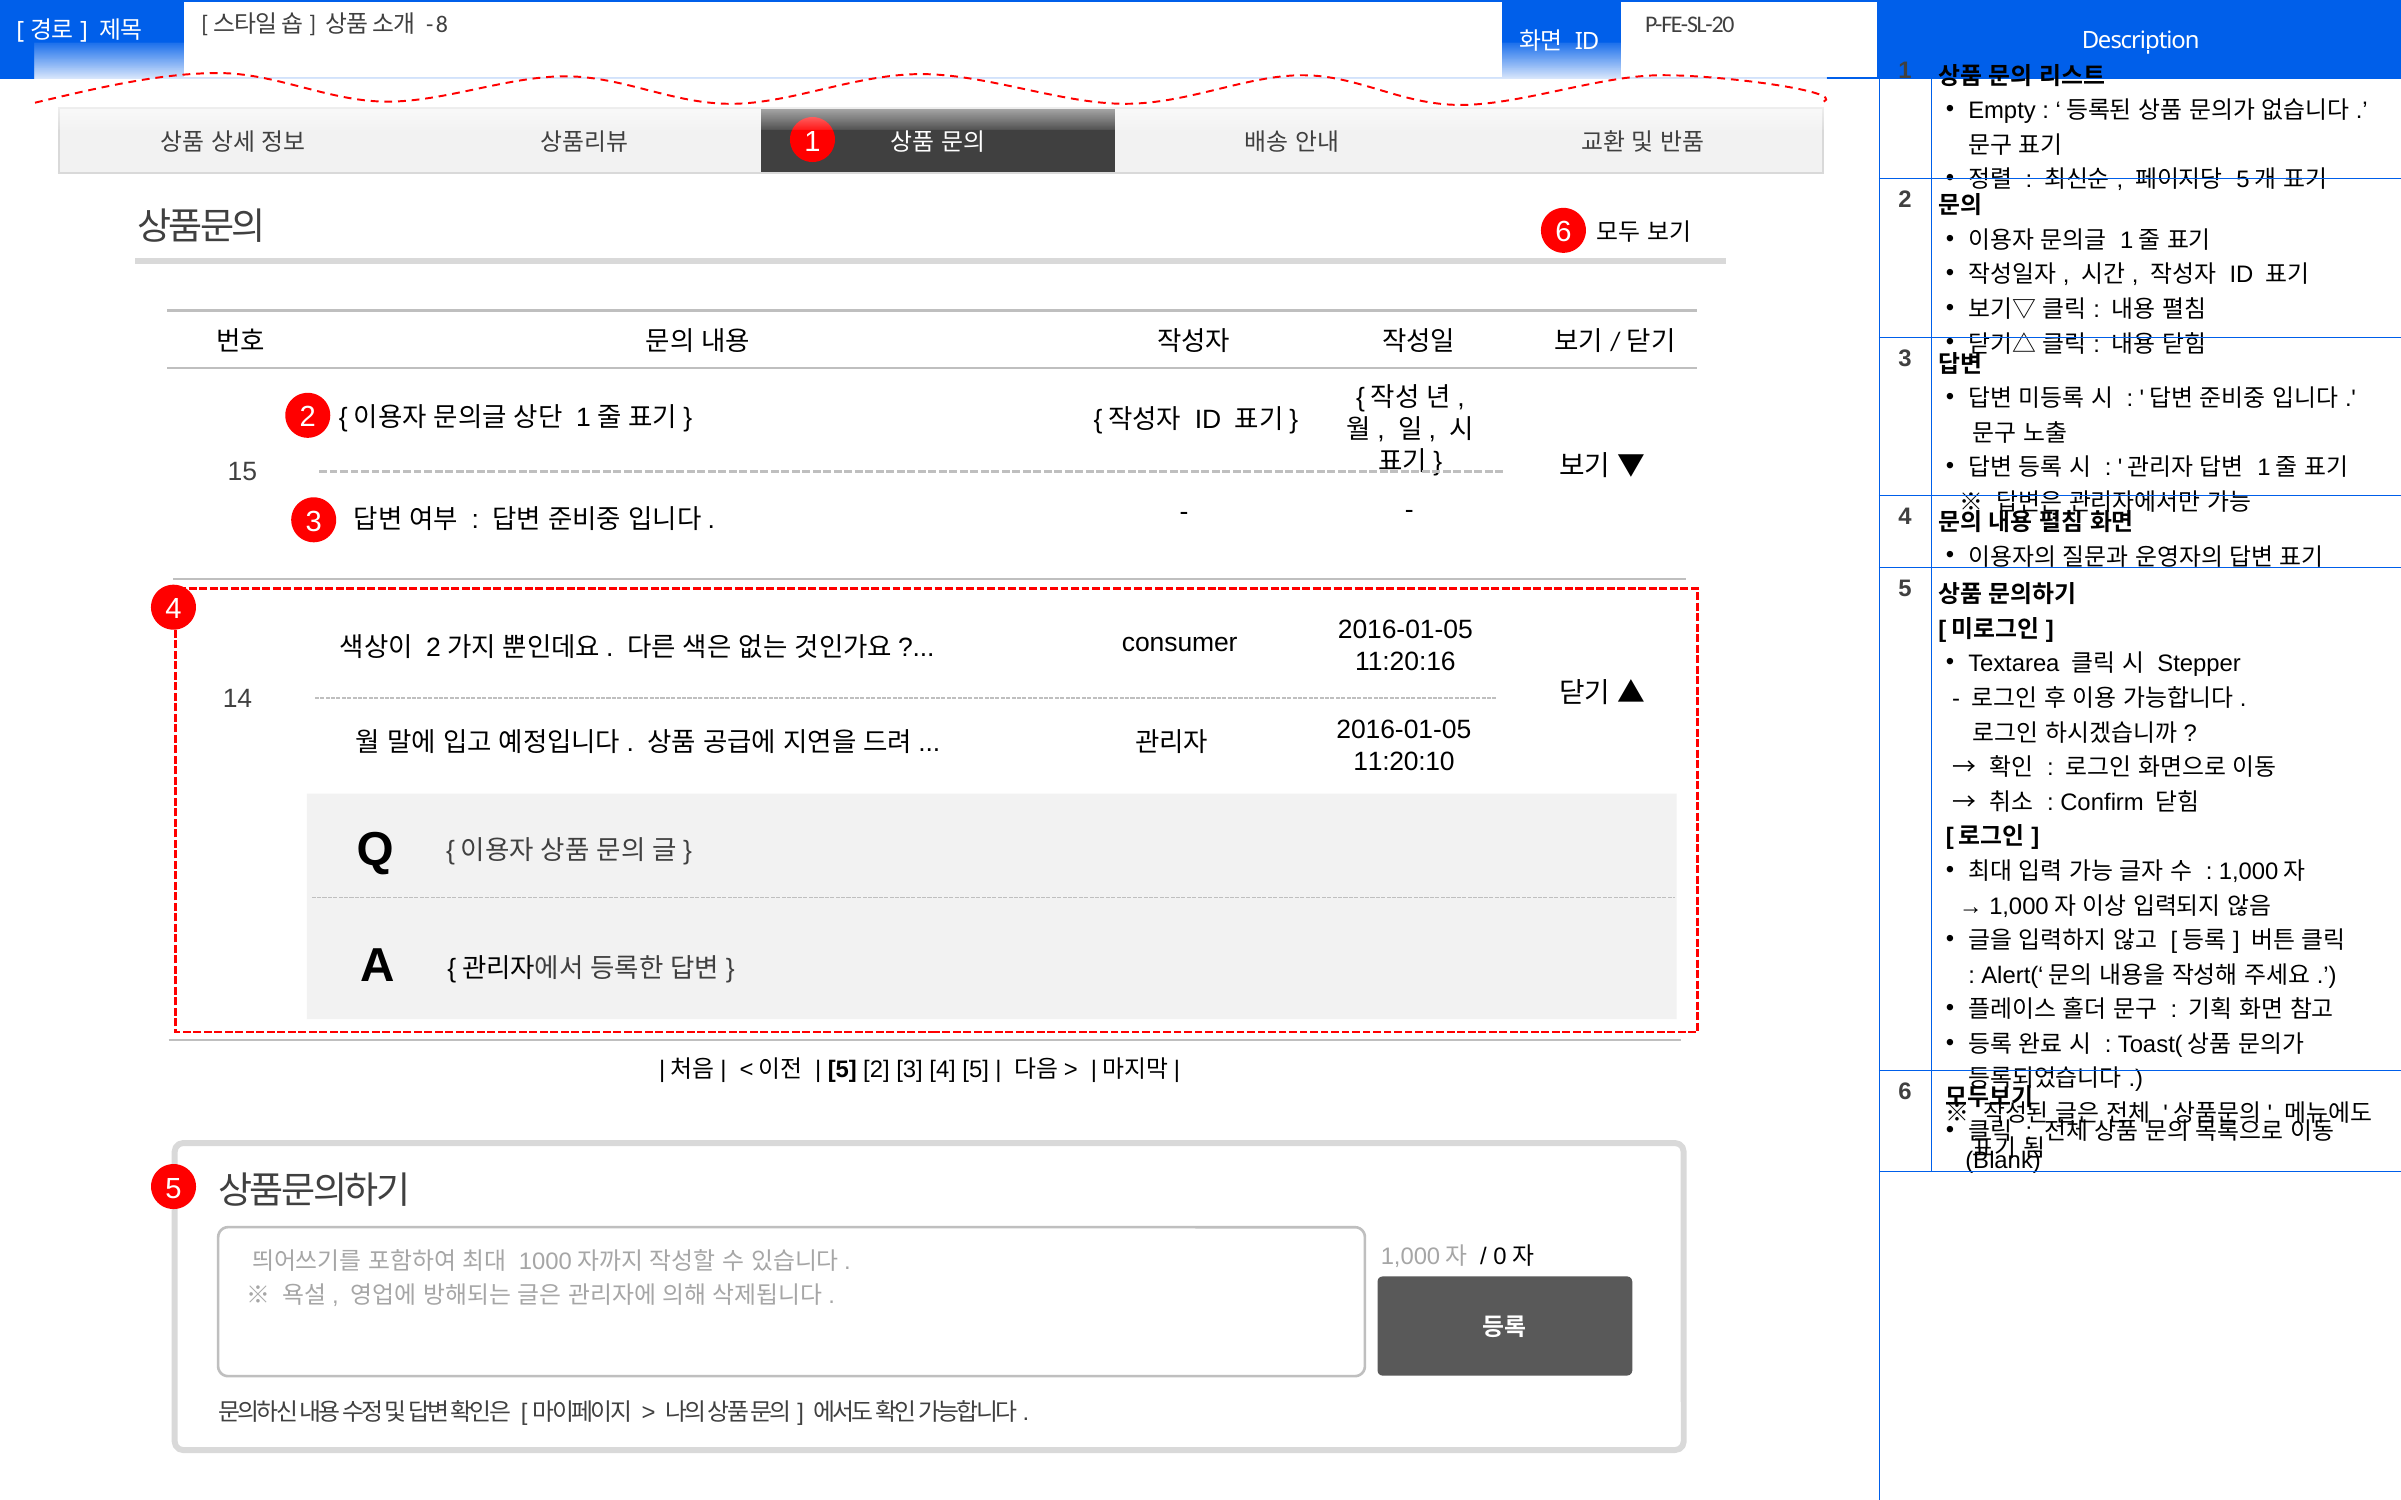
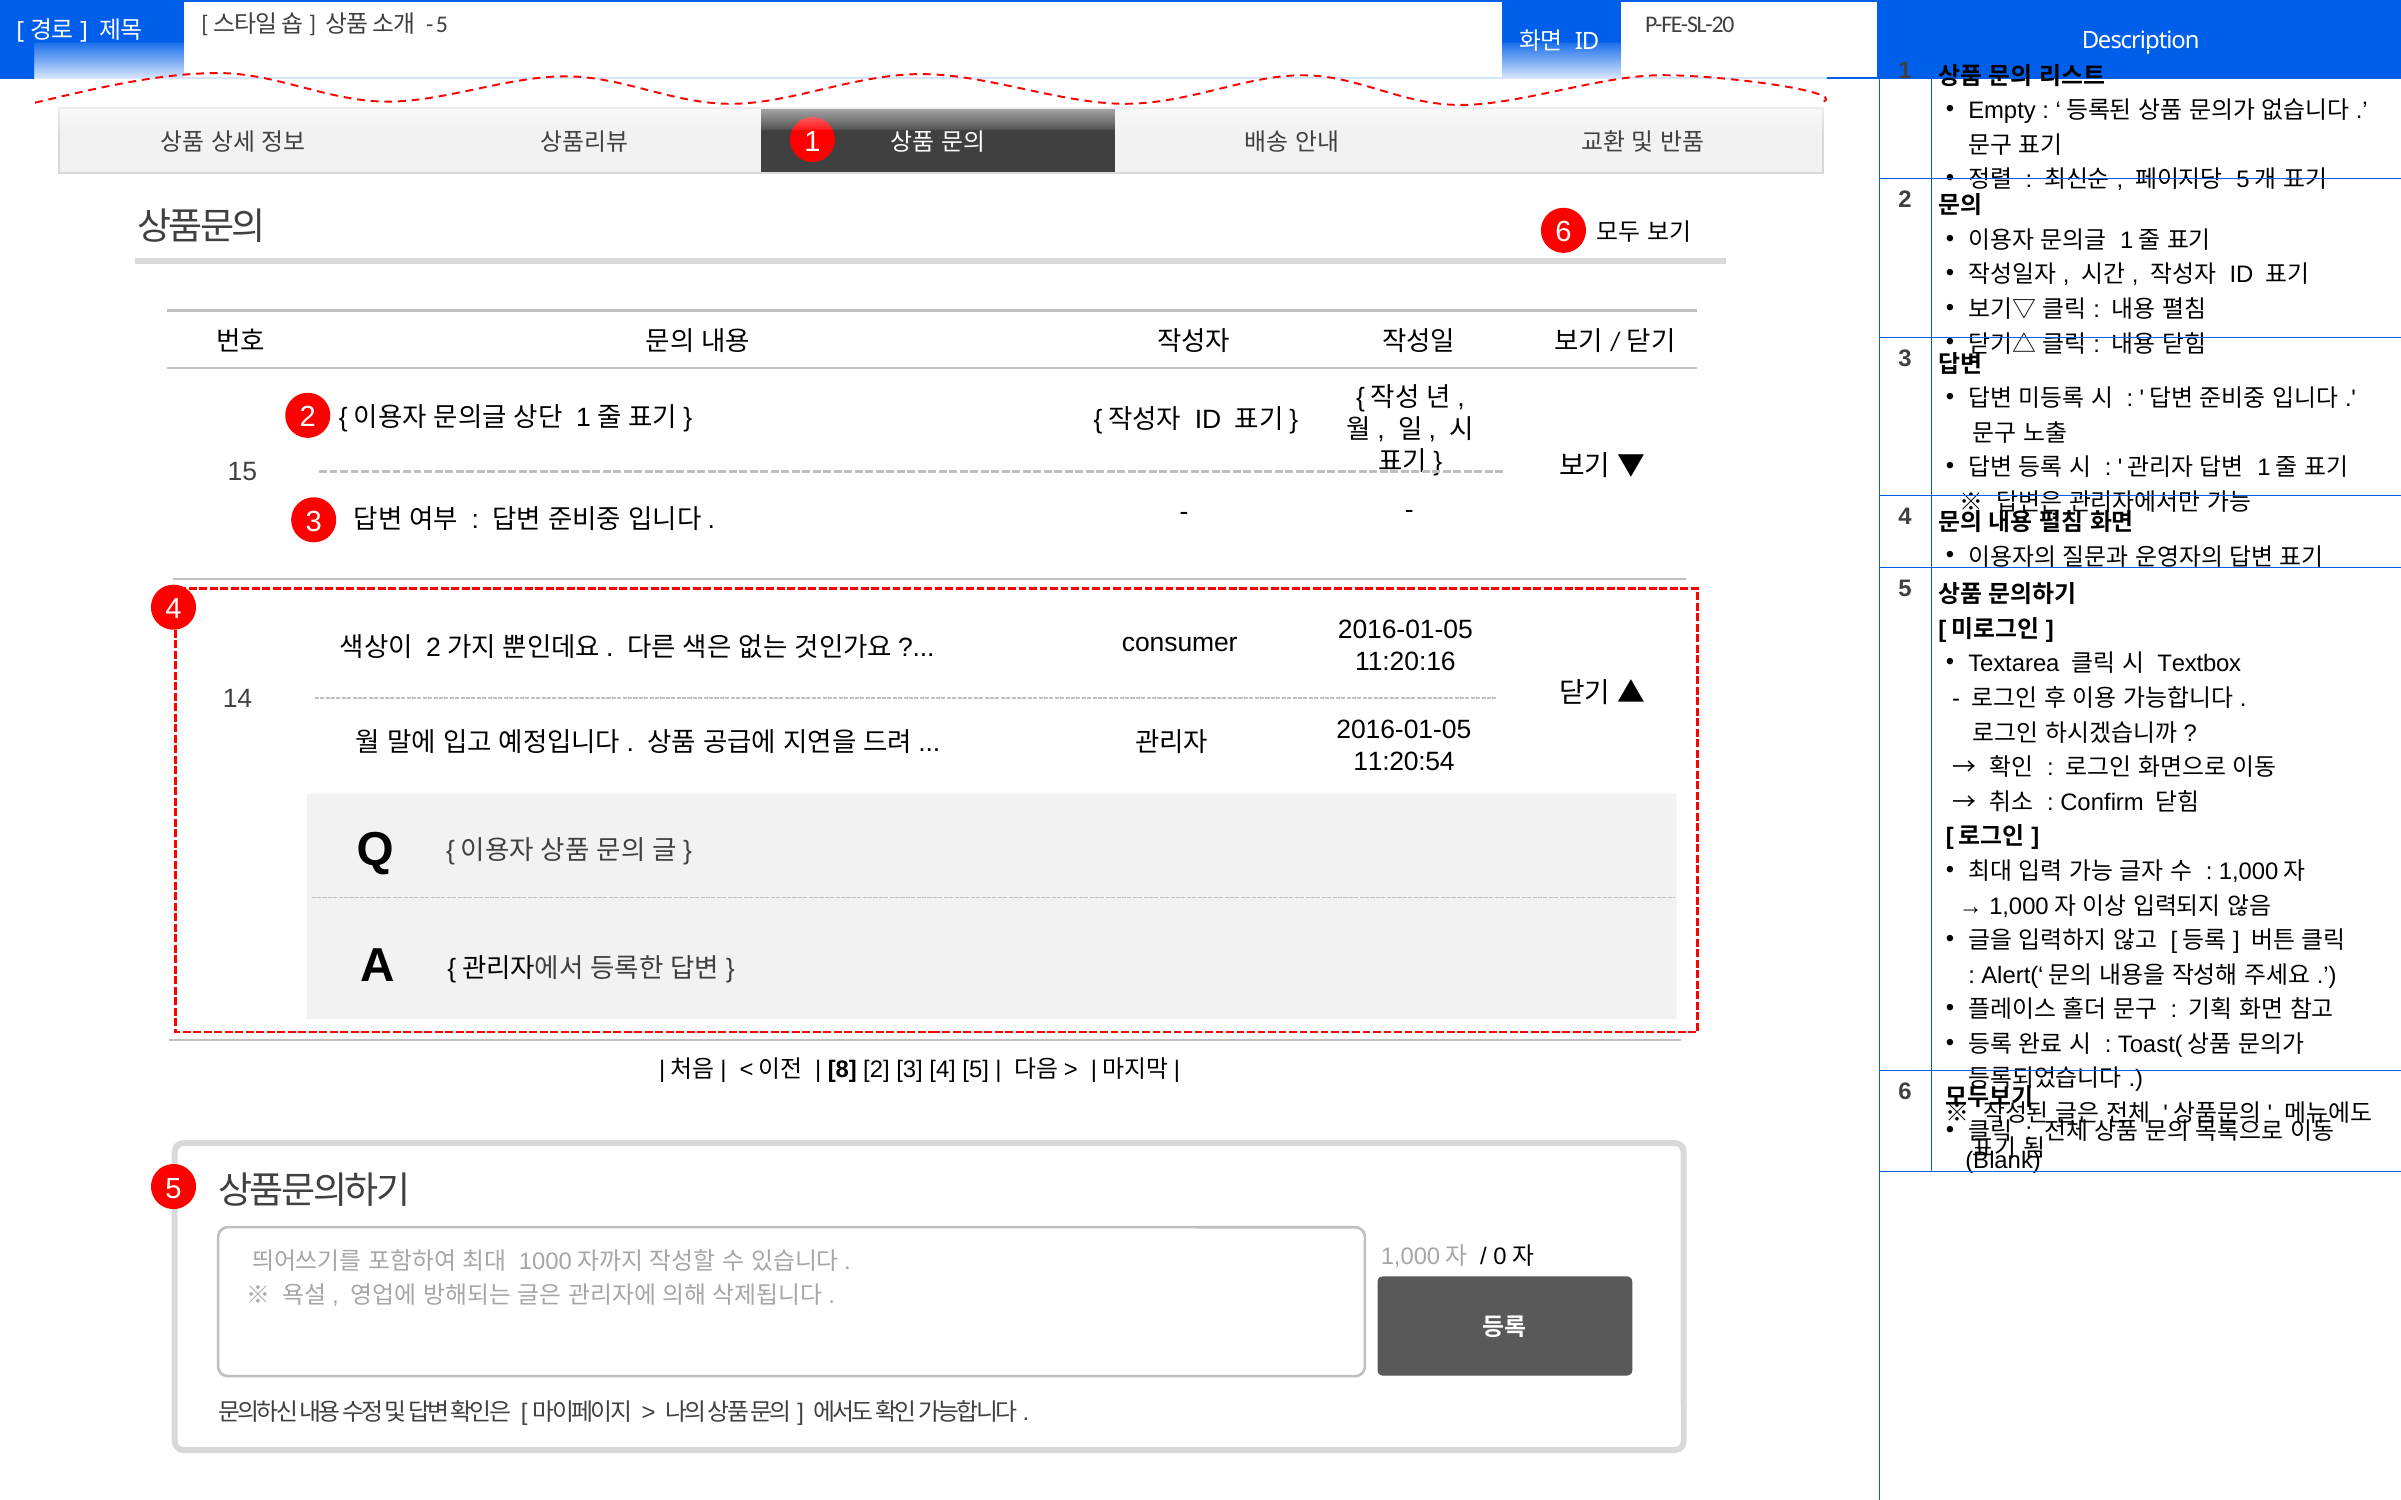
8 at (442, 24): 8 -> 5
Stepper: Stepper -> Textbox
11:20:10: 11:20:10 -> 11:20:54
5 at (842, 1070): 5 -> 8
